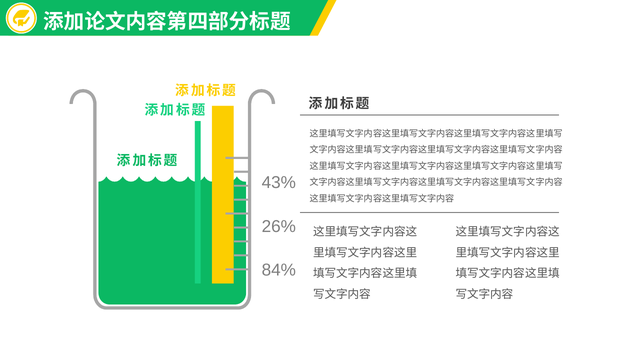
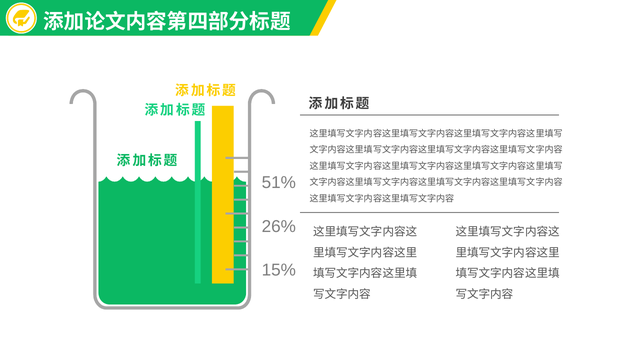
43%: 43% -> 51%
84%: 84% -> 15%
